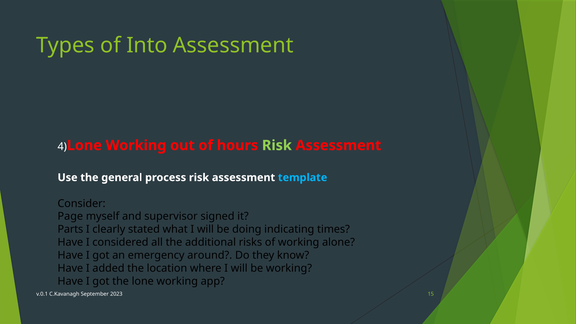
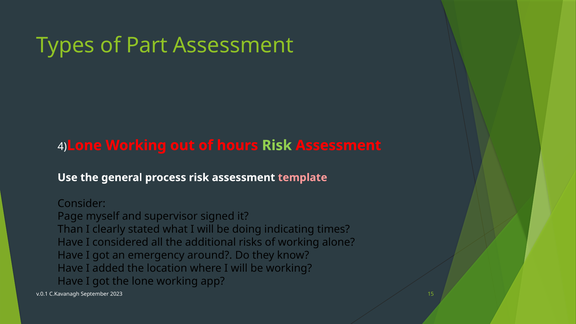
Into: Into -> Part
template colour: light blue -> pink
Parts: Parts -> Than
